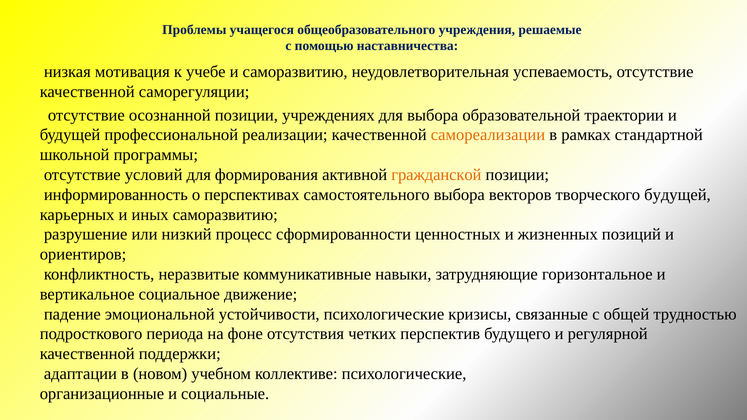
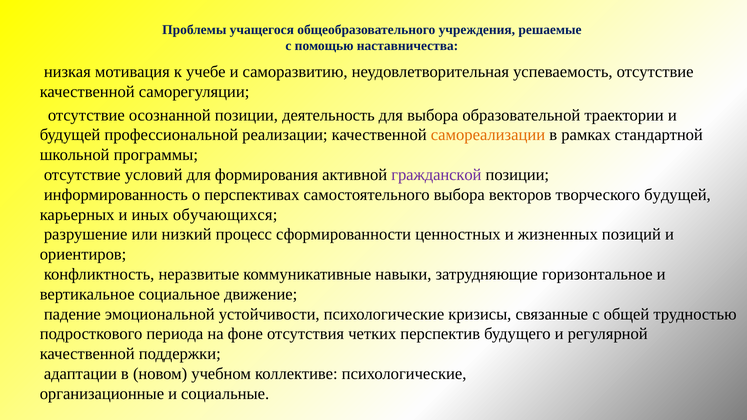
учреждениях: учреждениях -> деятельность
гражданской colour: orange -> purple
иных саморазвитию: саморазвитию -> обучающихся
